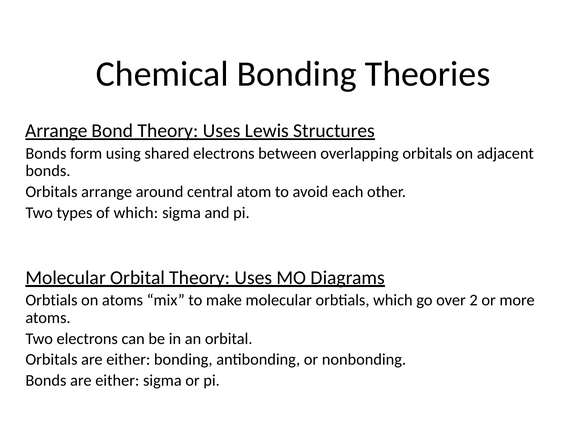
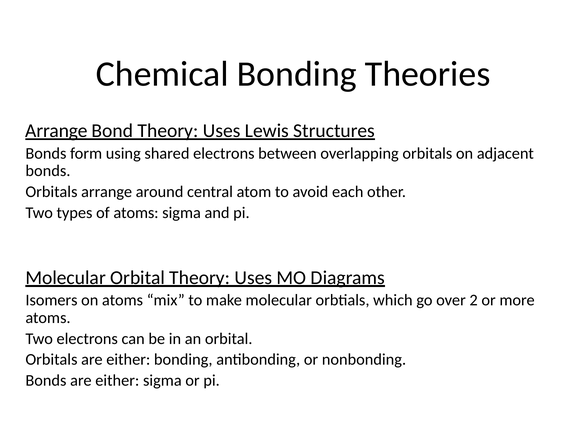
of which: which -> atoms
Orbtials at (51, 300): Orbtials -> Isomers
